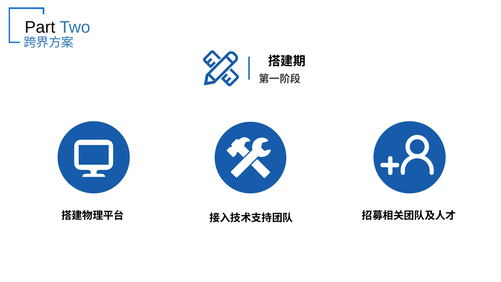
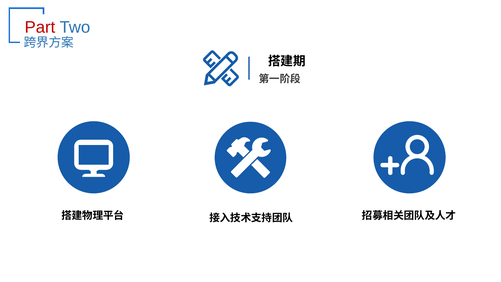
Part colour: black -> red
